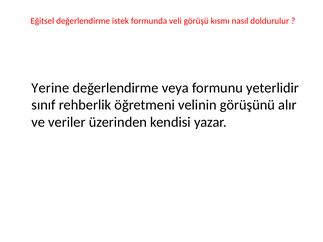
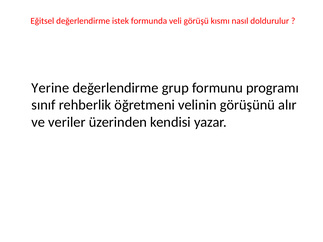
veya: veya -> grup
yeterlidir: yeterlidir -> programı
